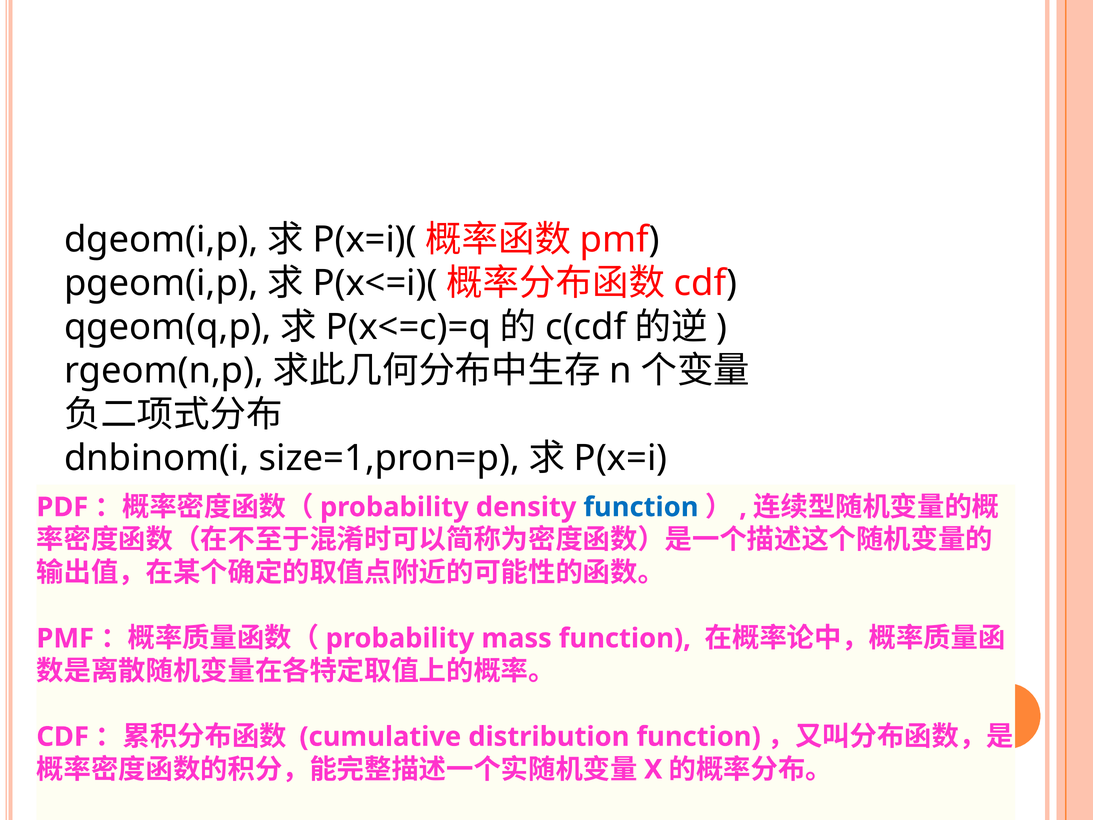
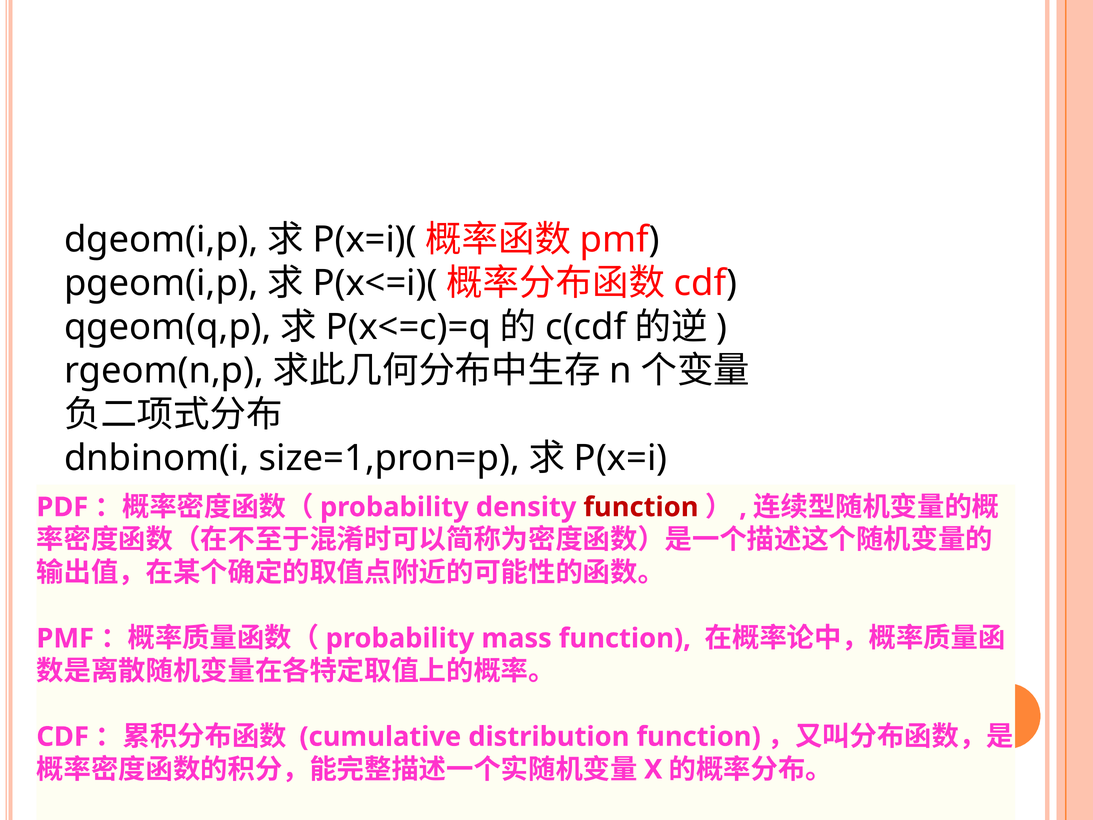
function at (641, 507) colour: blue -> red
